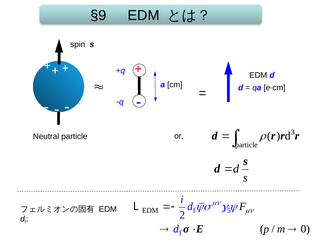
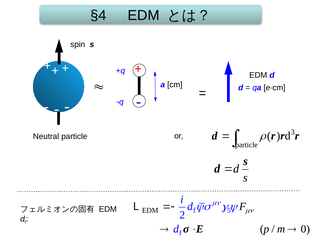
§9: §9 -> §4
